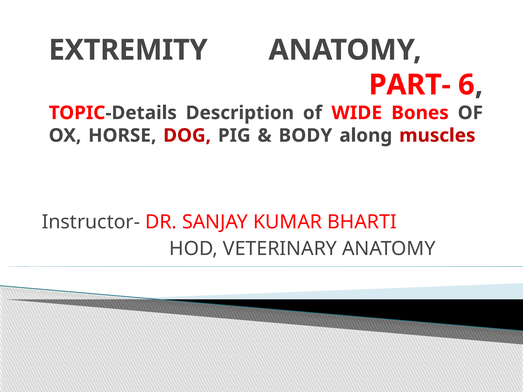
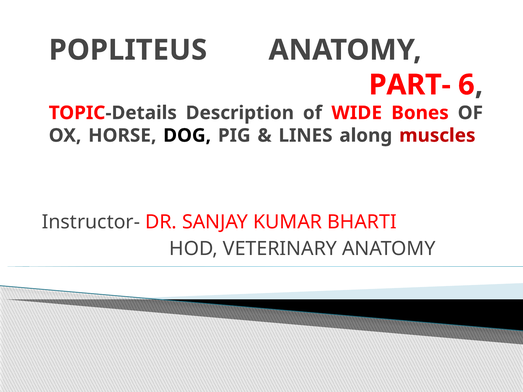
EXTREMITY: EXTREMITY -> POPLITEUS
DOG colour: red -> black
BODY: BODY -> LINES
